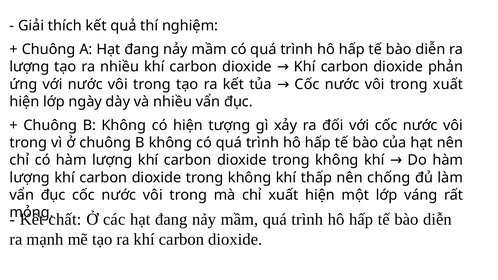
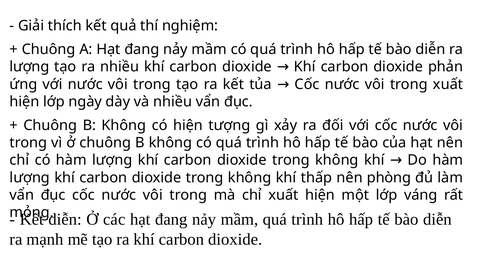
chống: chống -> phòng
chất at (65, 219): chất -> diễn
